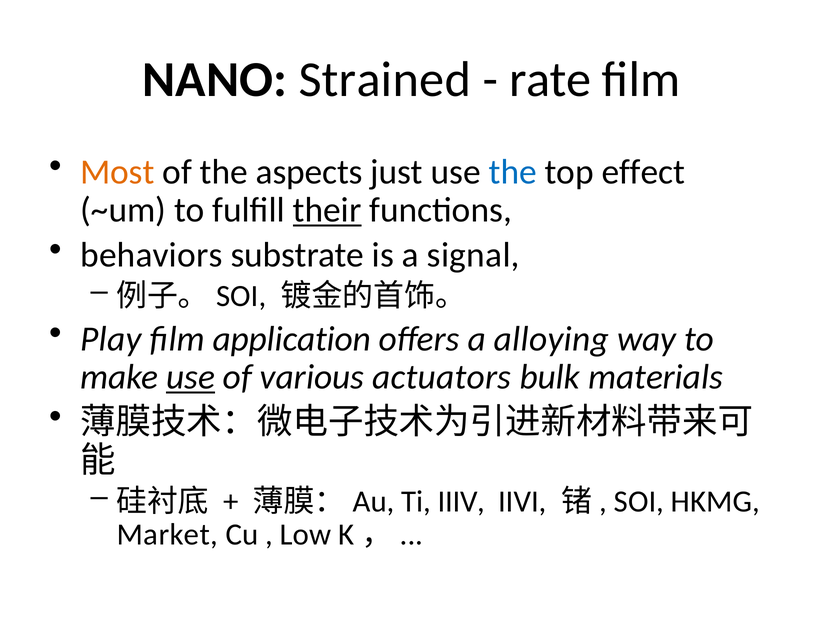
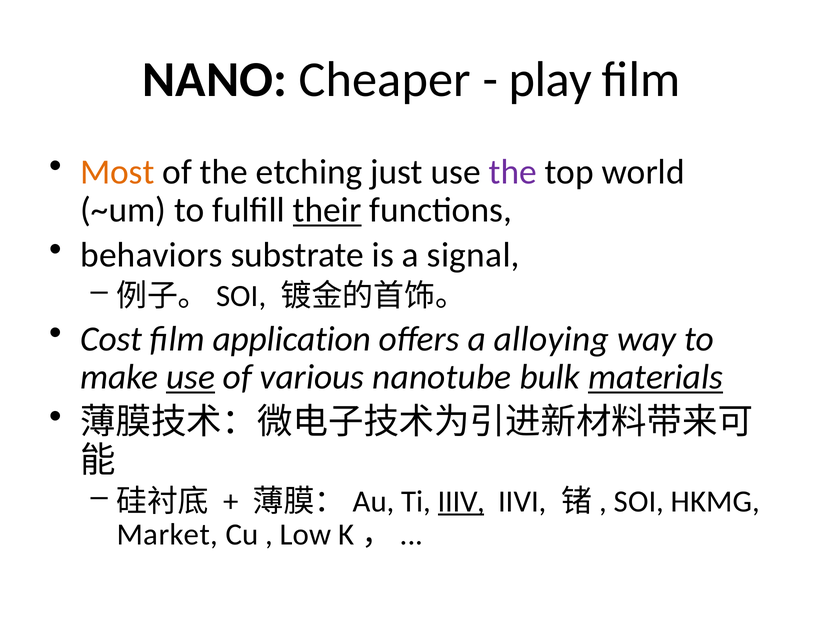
Strained: Strained -> Cheaper
rate: rate -> play
aspects: aspects -> etching
the at (513, 172) colour: blue -> purple
effect: effect -> world
Play: Play -> Cost
actuators: actuators -> nanotube
materials underline: none -> present
IIIV underline: none -> present
